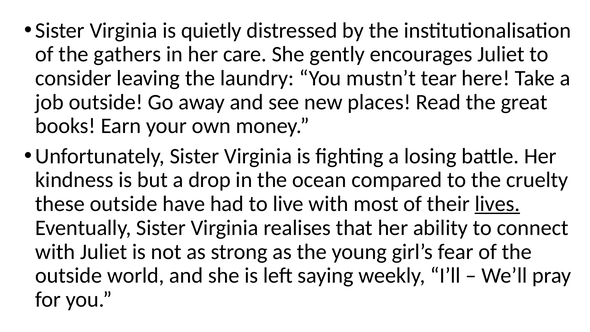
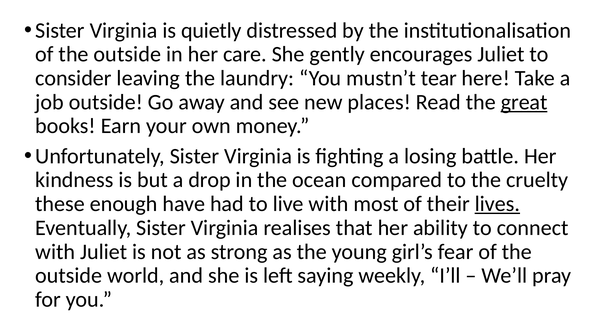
gathers at (127, 54): gathers -> outside
great underline: none -> present
these outside: outside -> enough
